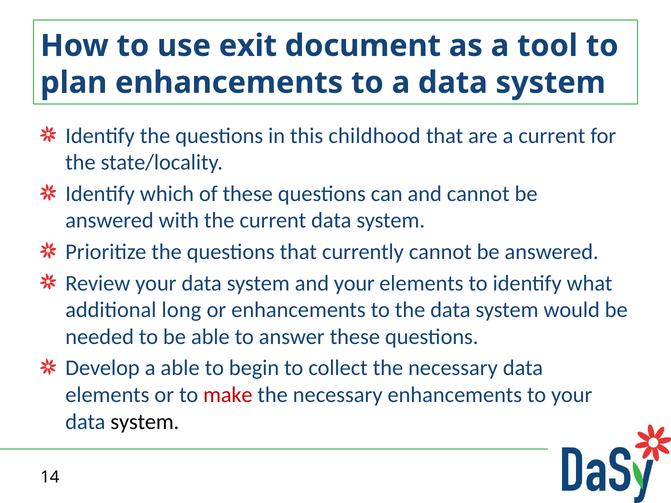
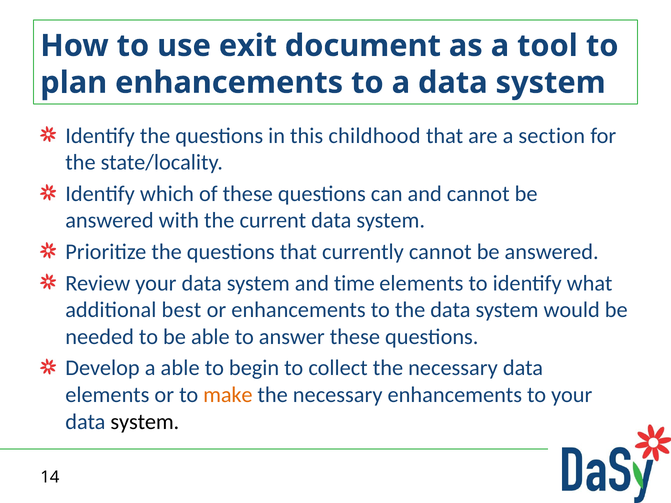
a current: current -> section
and your: your -> time
long: long -> best
make colour: red -> orange
